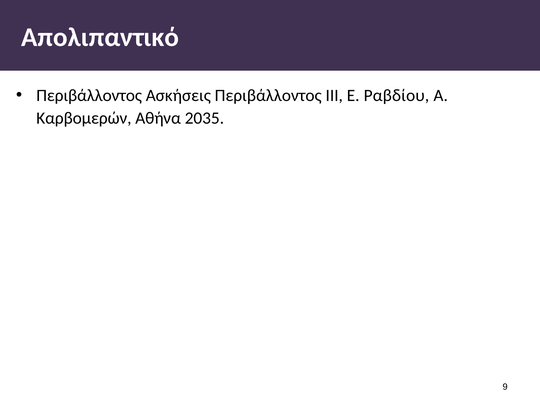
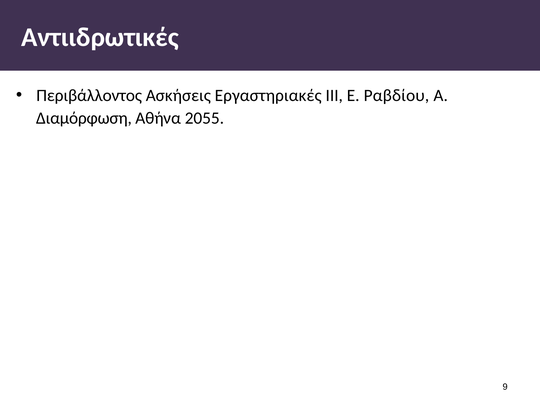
Απολιπαντικό: Απολιπαντικό -> Αντιιδρωτικές
Ασκήσεις Περιβάλλοντος: Περιβάλλοντος -> Εργαστηριακές
Καρβομερών: Καρβομερών -> Διαμόρφωση
2035: 2035 -> 2055
